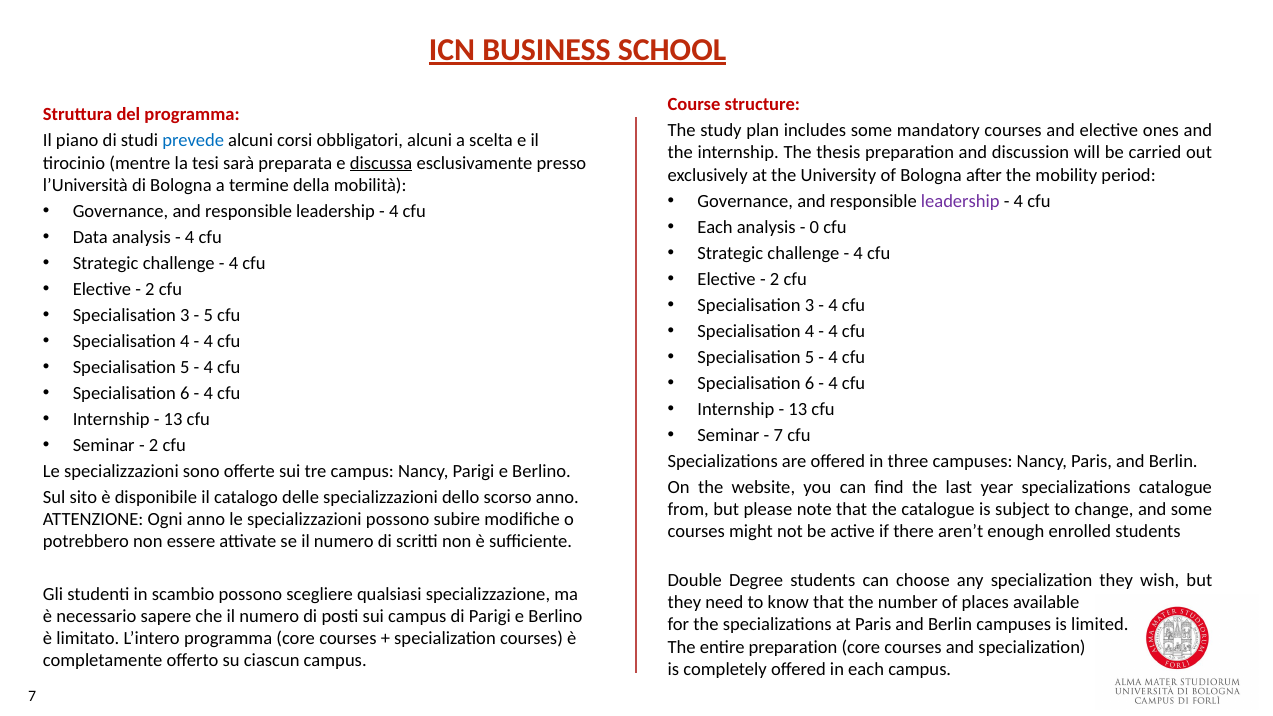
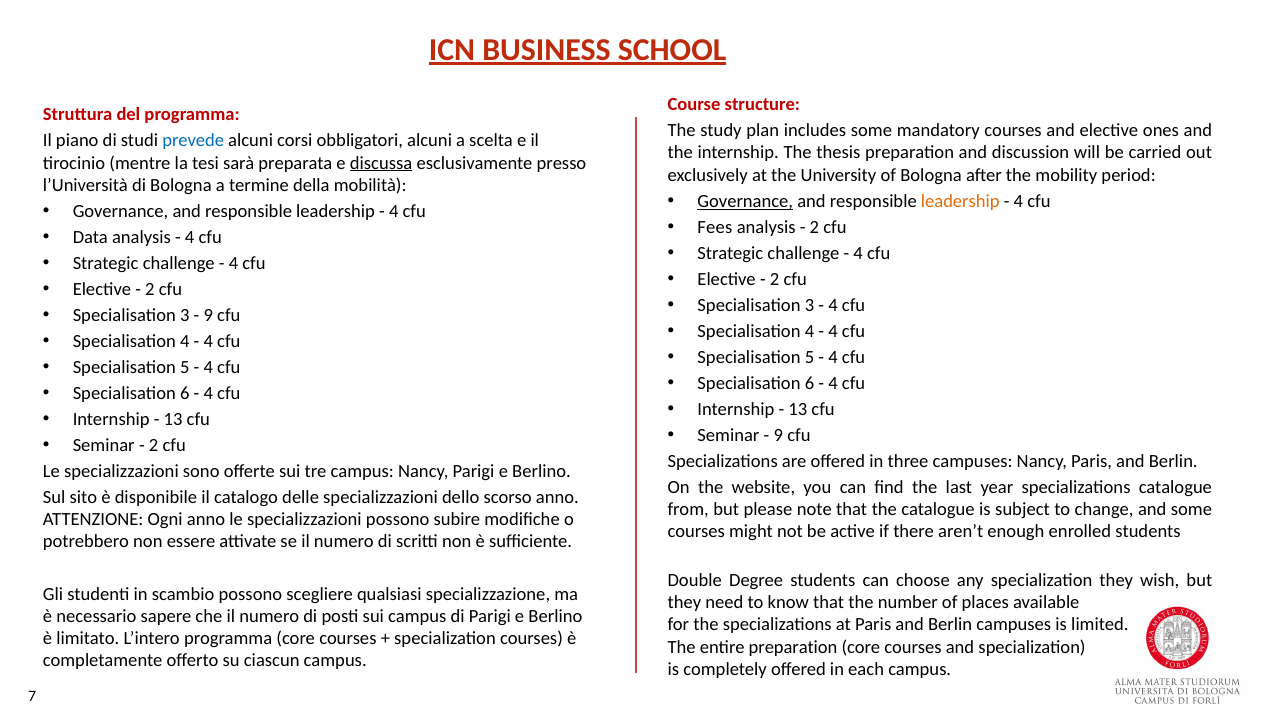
Governance at (745, 201) underline: none -> present
leadership at (960, 201) colour: purple -> orange
Each at (715, 227): Each -> Fees
0 at (814, 227): 0 -> 2
5 at (208, 315): 5 -> 9
7 at (778, 435): 7 -> 9
